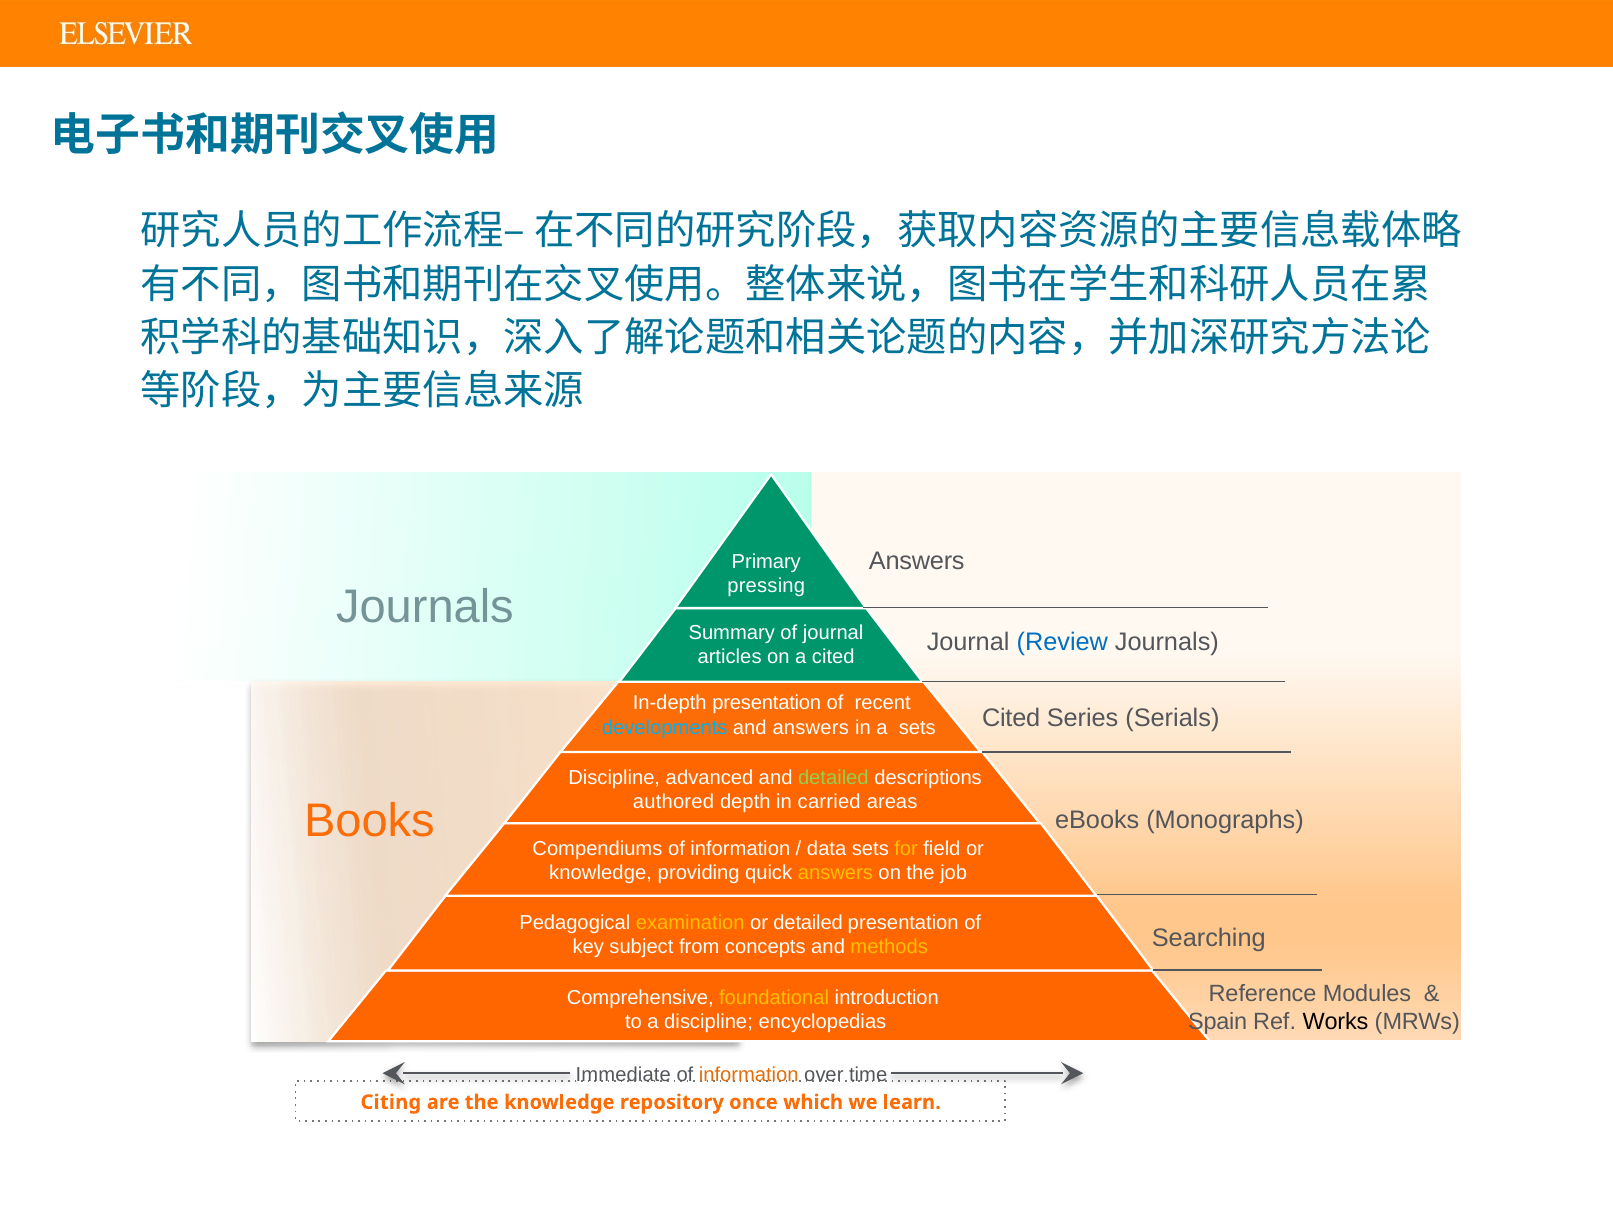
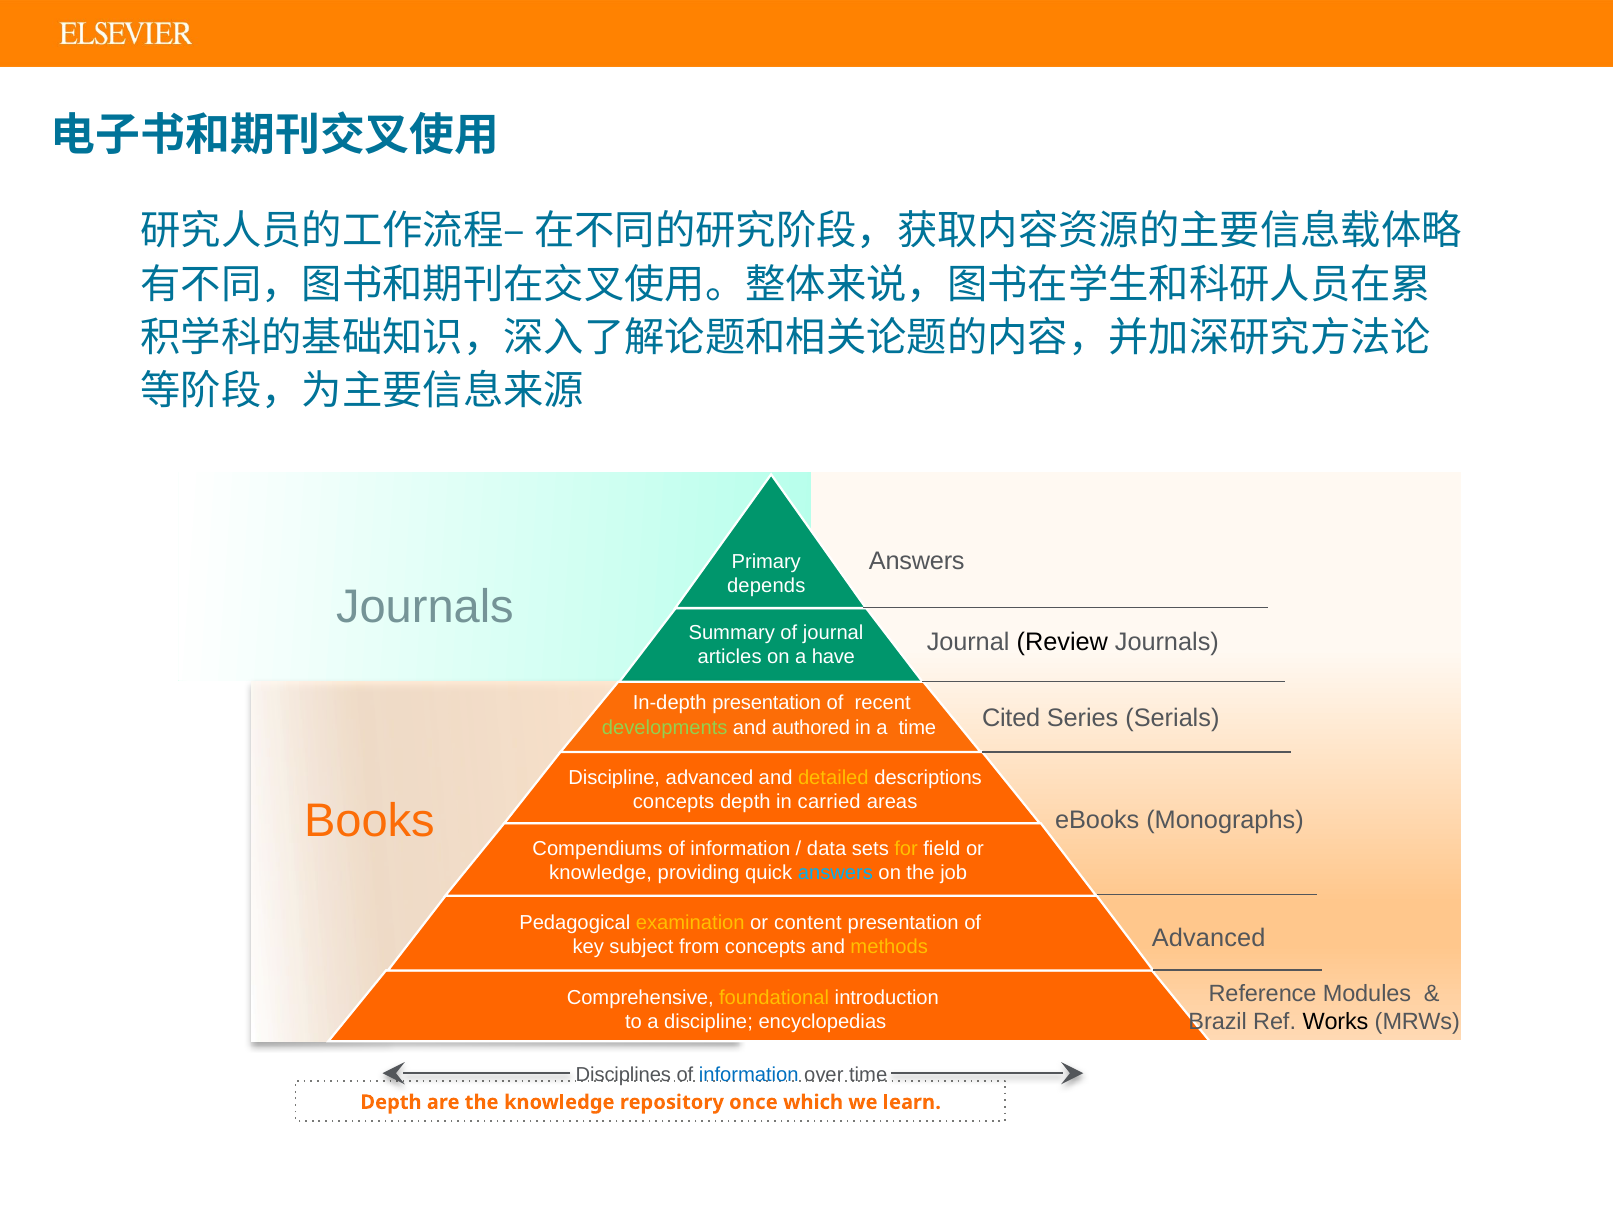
pressing: pressing -> depends
Review colour: blue -> black
a cited: cited -> have
developments colour: light blue -> light green
and answers: answers -> authored
a sets: sets -> time
detailed at (833, 777) colour: light green -> yellow
authored at (674, 802): authored -> concepts
answers at (835, 873) colour: yellow -> light blue
or detailed: detailed -> content
Searching at (1209, 938): Searching -> Advanced
Spain: Spain -> Brazil
Immediate: Immediate -> Disciplines
information at (749, 1074) colour: orange -> blue
Citing at (391, 1102): Citing -> Depth
